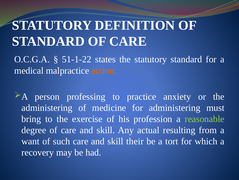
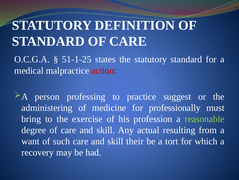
51-1-22: 51-1-22 -> 51-1-25
action colour: orange -> red
anxiety: anxiety -> suggest
for administering: administering -> professionally
